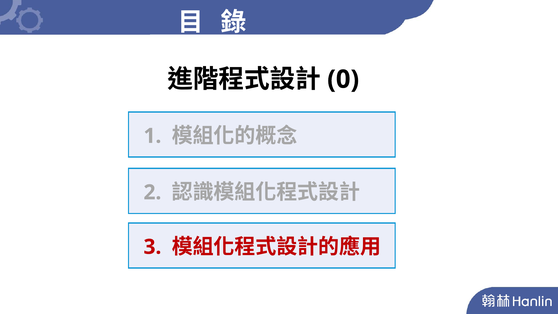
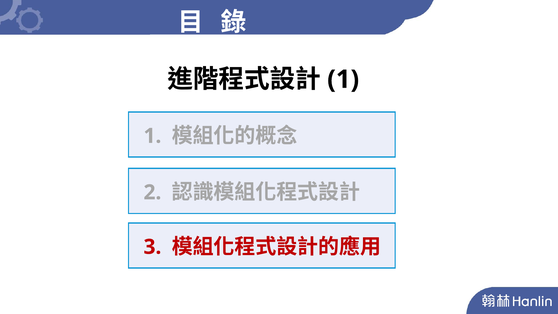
0 at (343, 79): 0 -> 1
